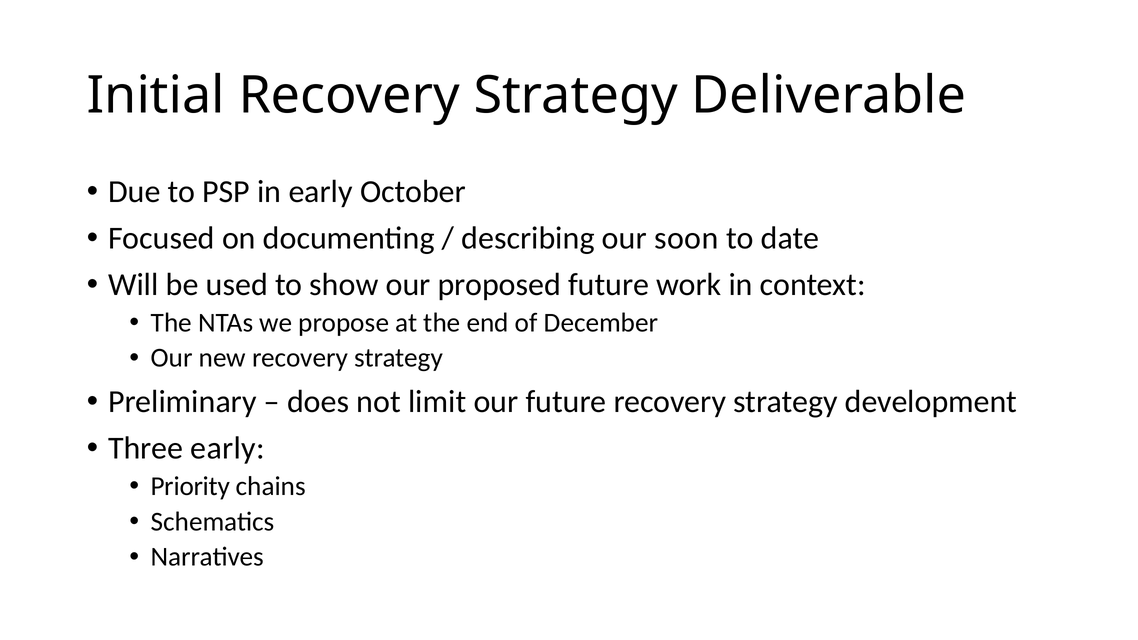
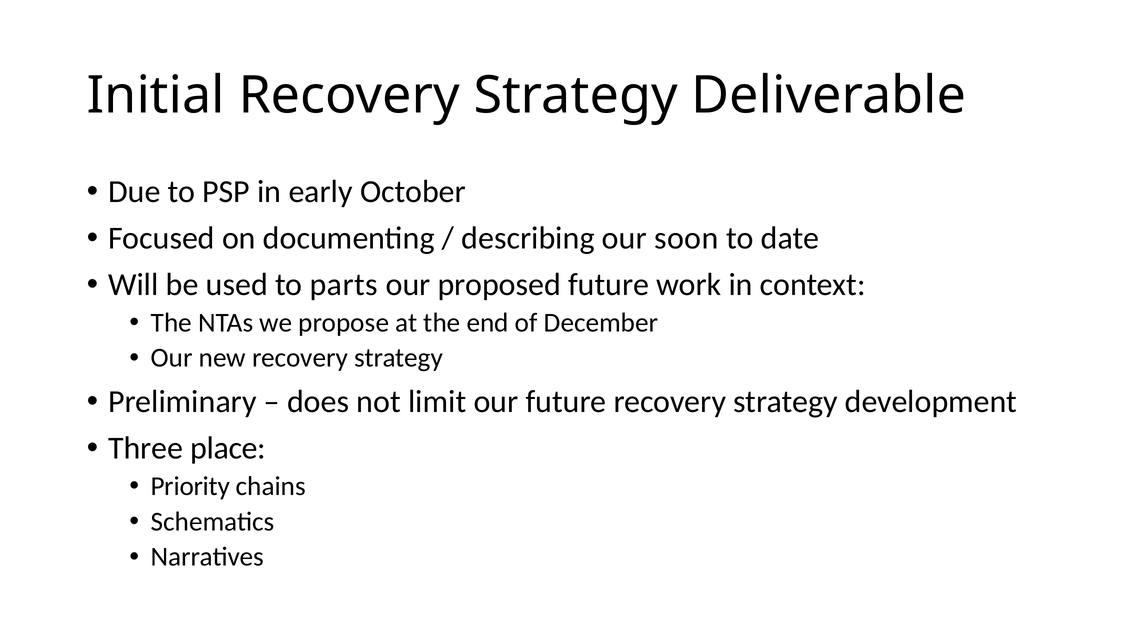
show: show -> parts
Three early: early -> place
